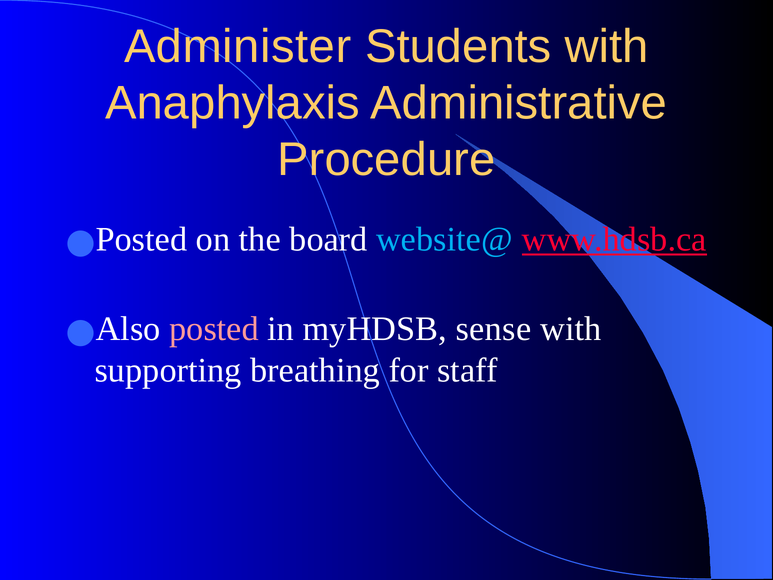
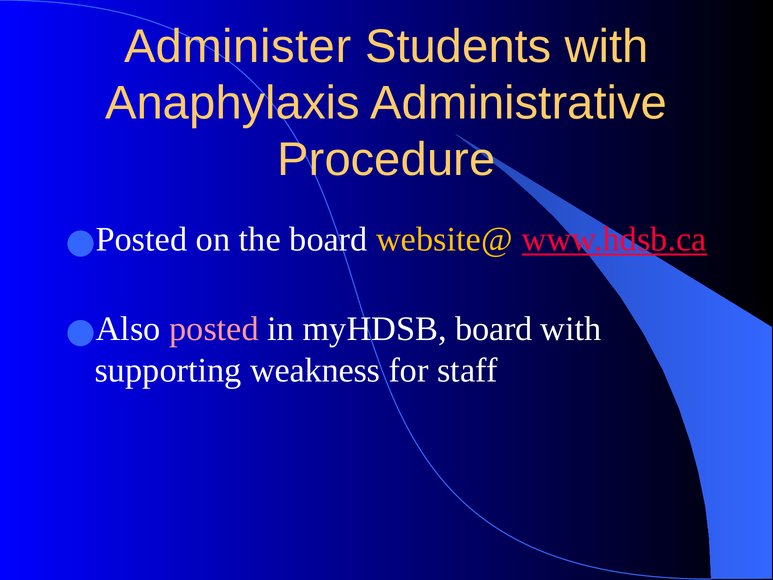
website@ colour: light blue -> yellow
myHDSB sense: sense -> board
breathing: breathing -> weakness
